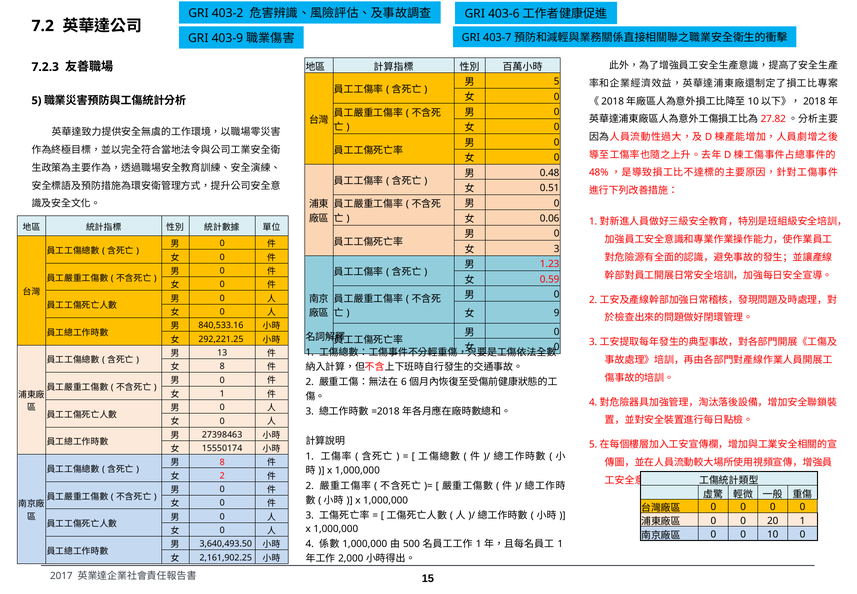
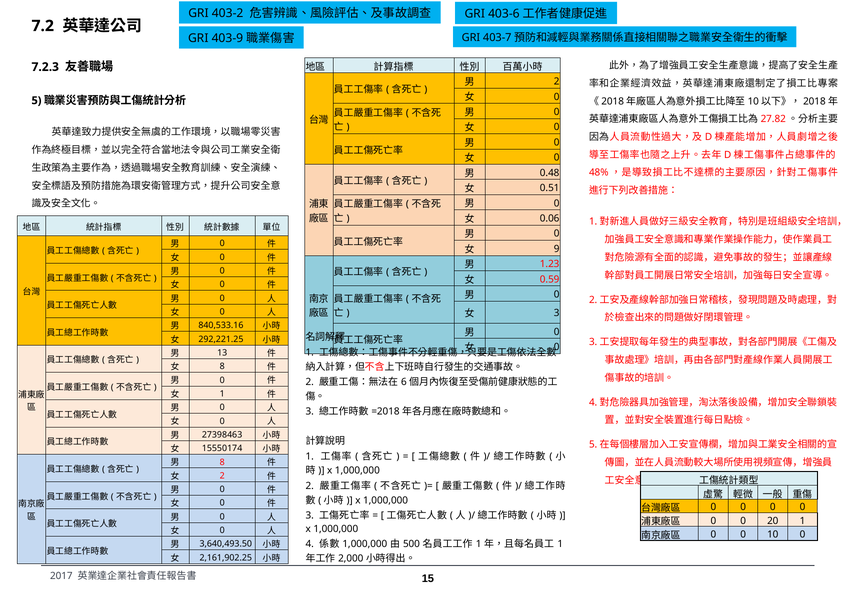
5 at (557, 81): 5 -> 2
3 at (557, 249): 3 -> 9
9 at (557, 313): 9 -> 3
